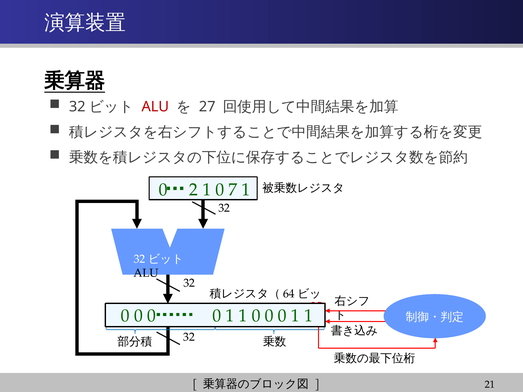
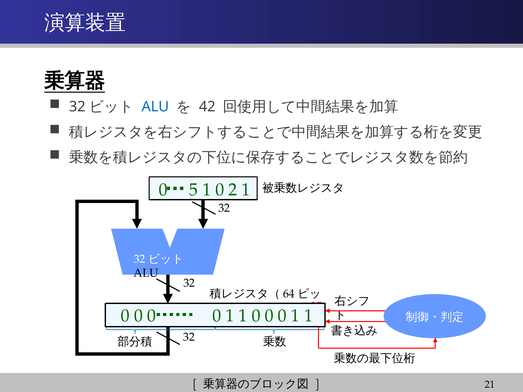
ALU at (155, 107) colour: red -> blue
27: 27 -> 42
2: 2 -> 5
7: 7 -> 2
